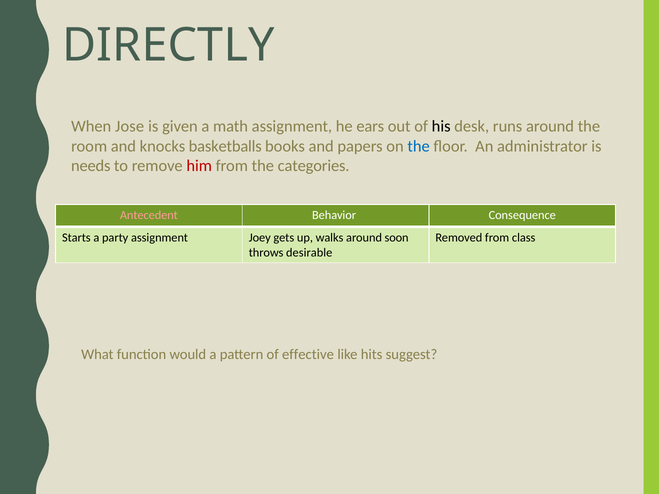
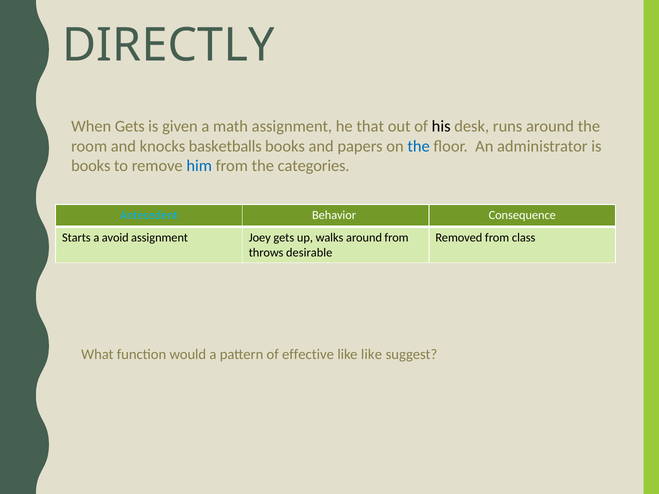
When Jose: Jose -> Gets
ears: ears -> that
needs at (91, 166): needs -> books
him colour: red -> blue
Antecedent colour: pink -> light blue
party: party -> avoid
around soon: soon -> from
like hits: hits -> like
